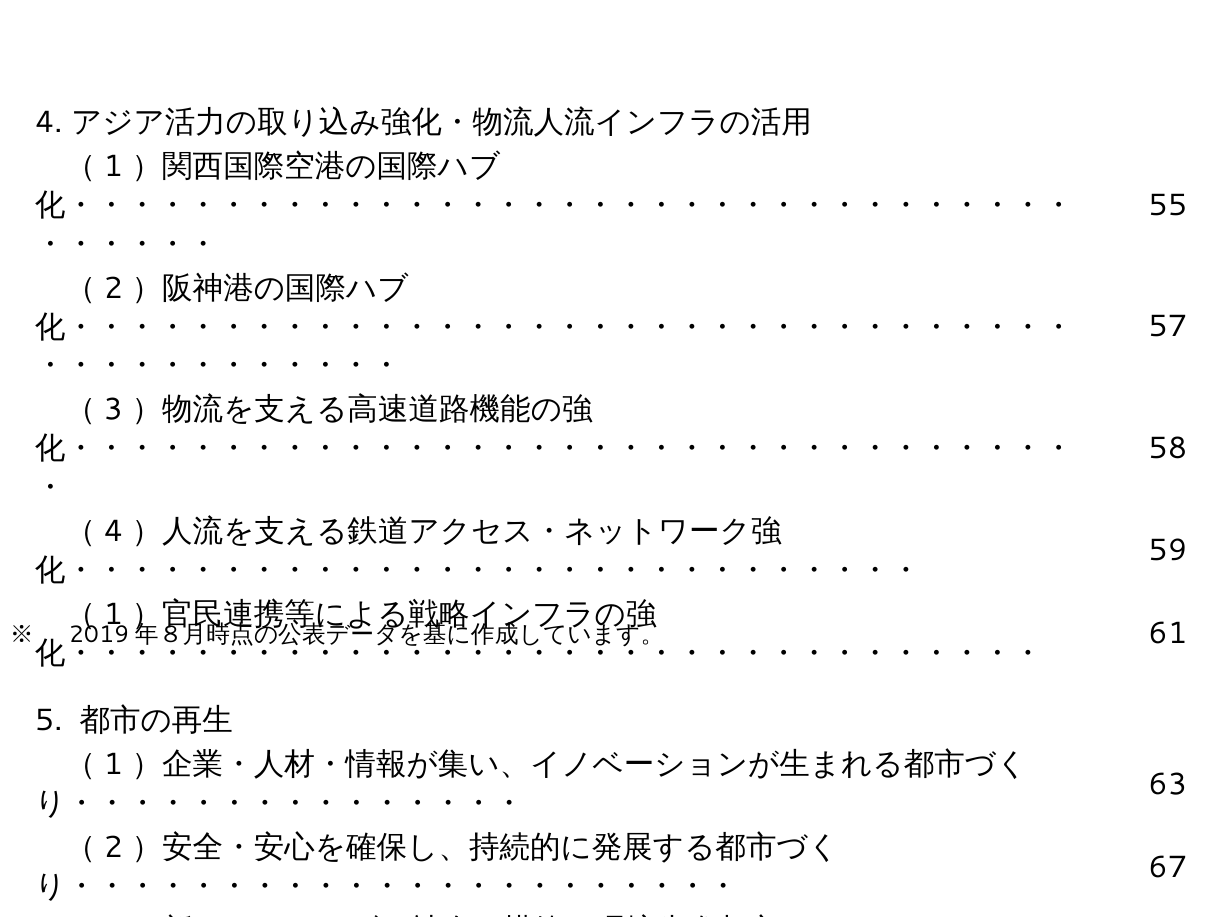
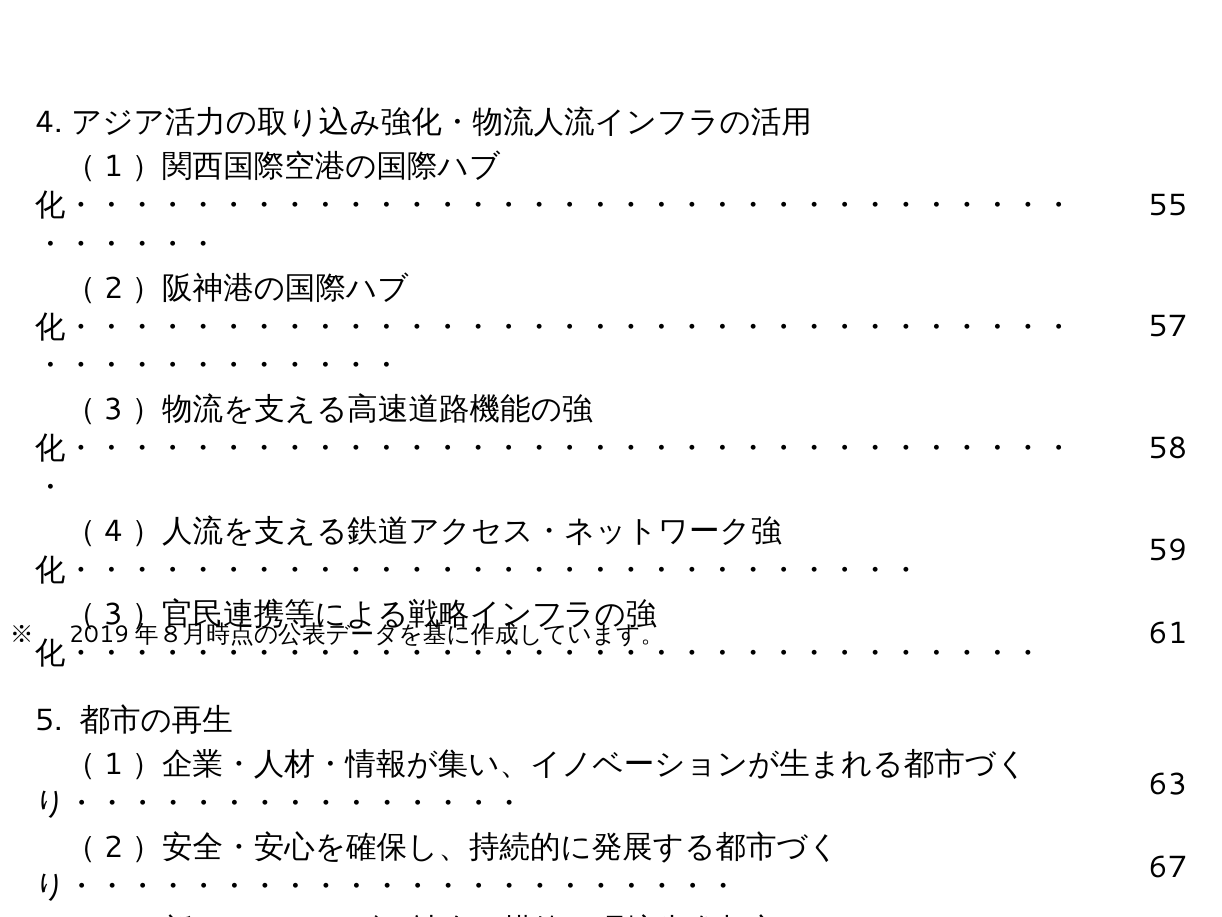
1 at (113, 614): 1 -> 3
